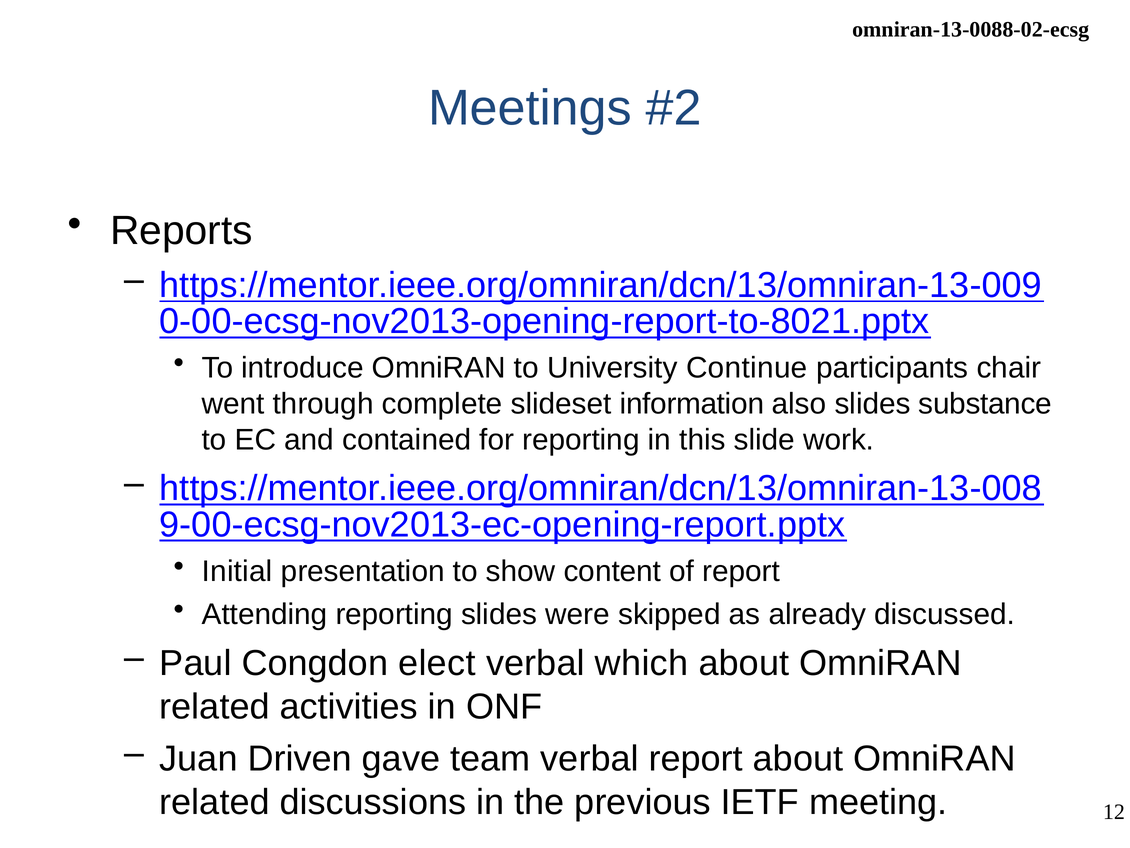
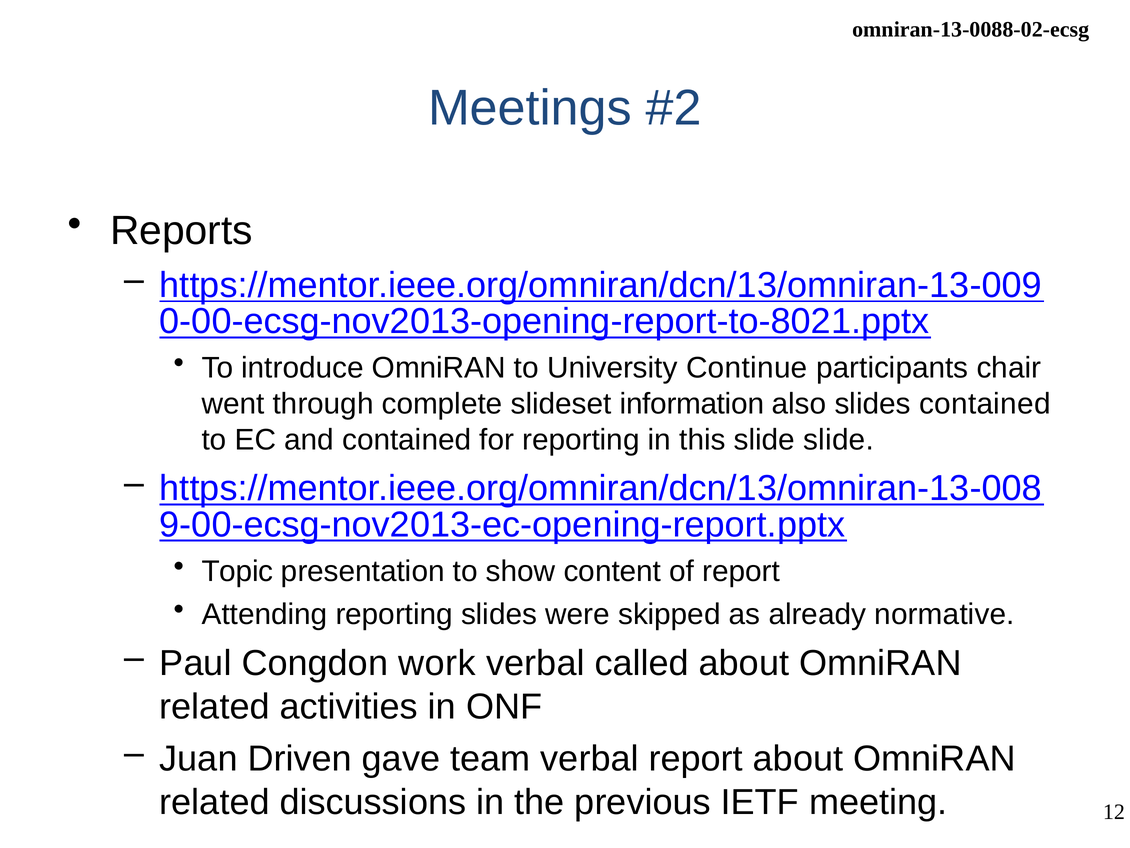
slides substance: substance -> contained
slide work: work -> slide
Initial: Initial -> Topic
discussed: discussed -> normative
elect: elect -> work
which: which -> called
